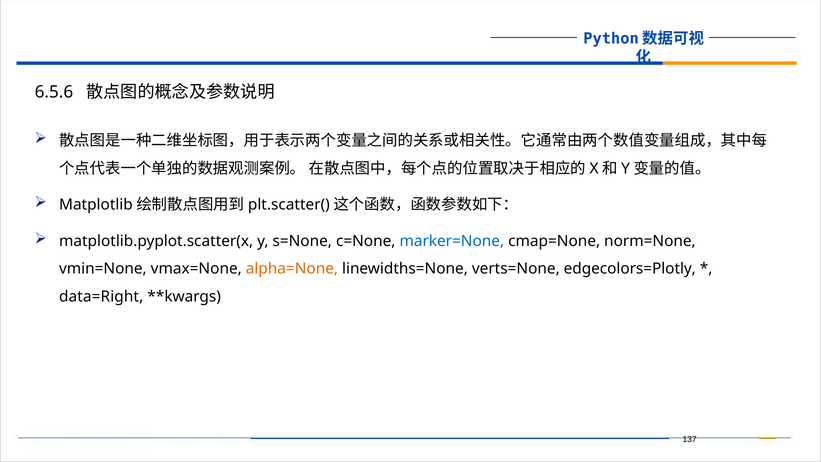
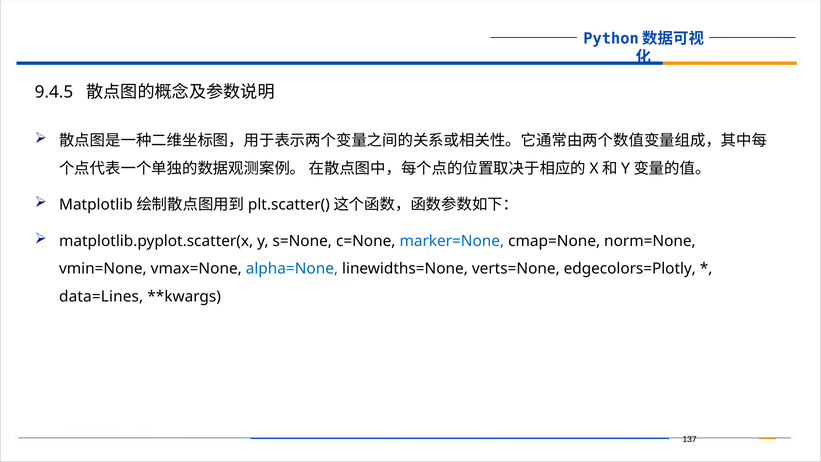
6.5.6: 6.5.6 -> 9.4.5
alpha=None colour: orange -> blue
data=Right: data=Right -> data=Lines
